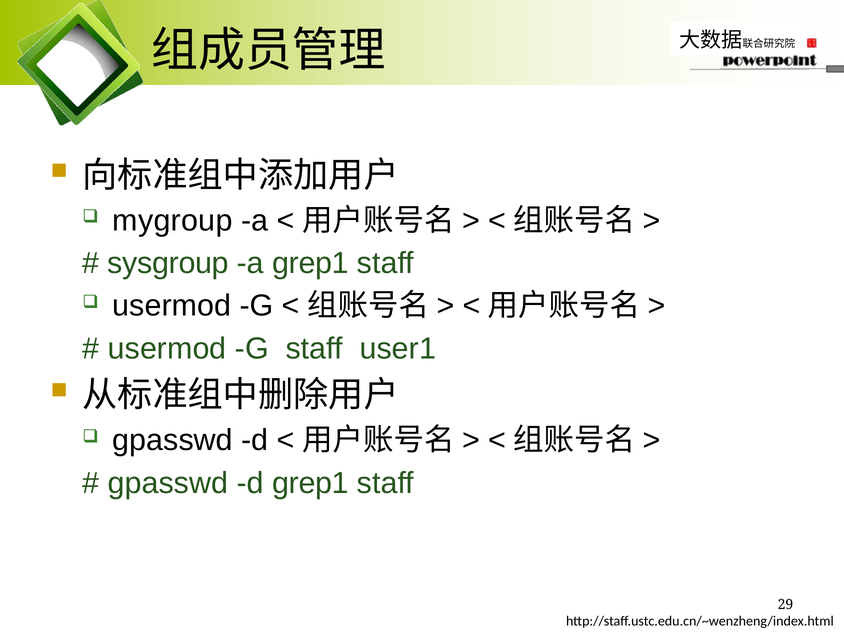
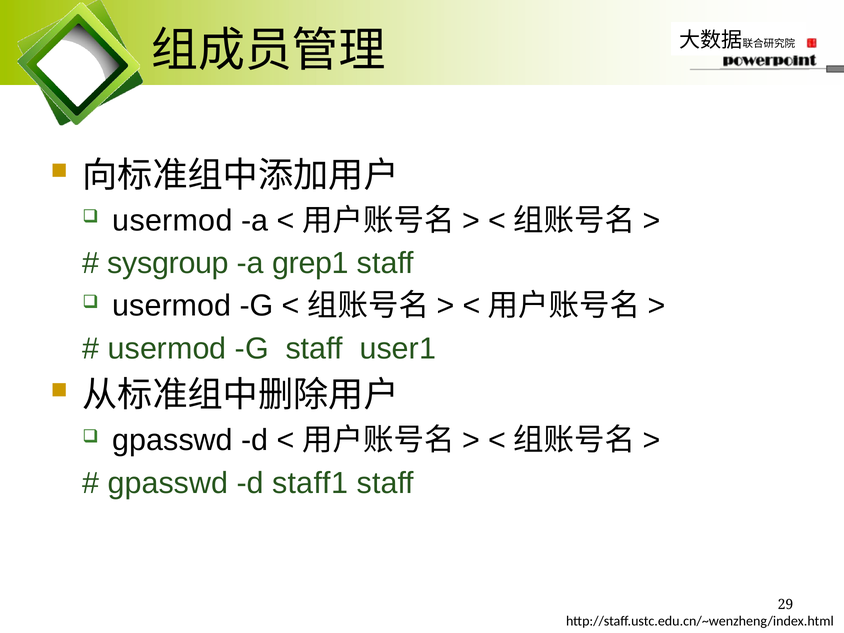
mygroup at (172, 221): mygroup -> usermod
d grep1: grep1 -> staff1
